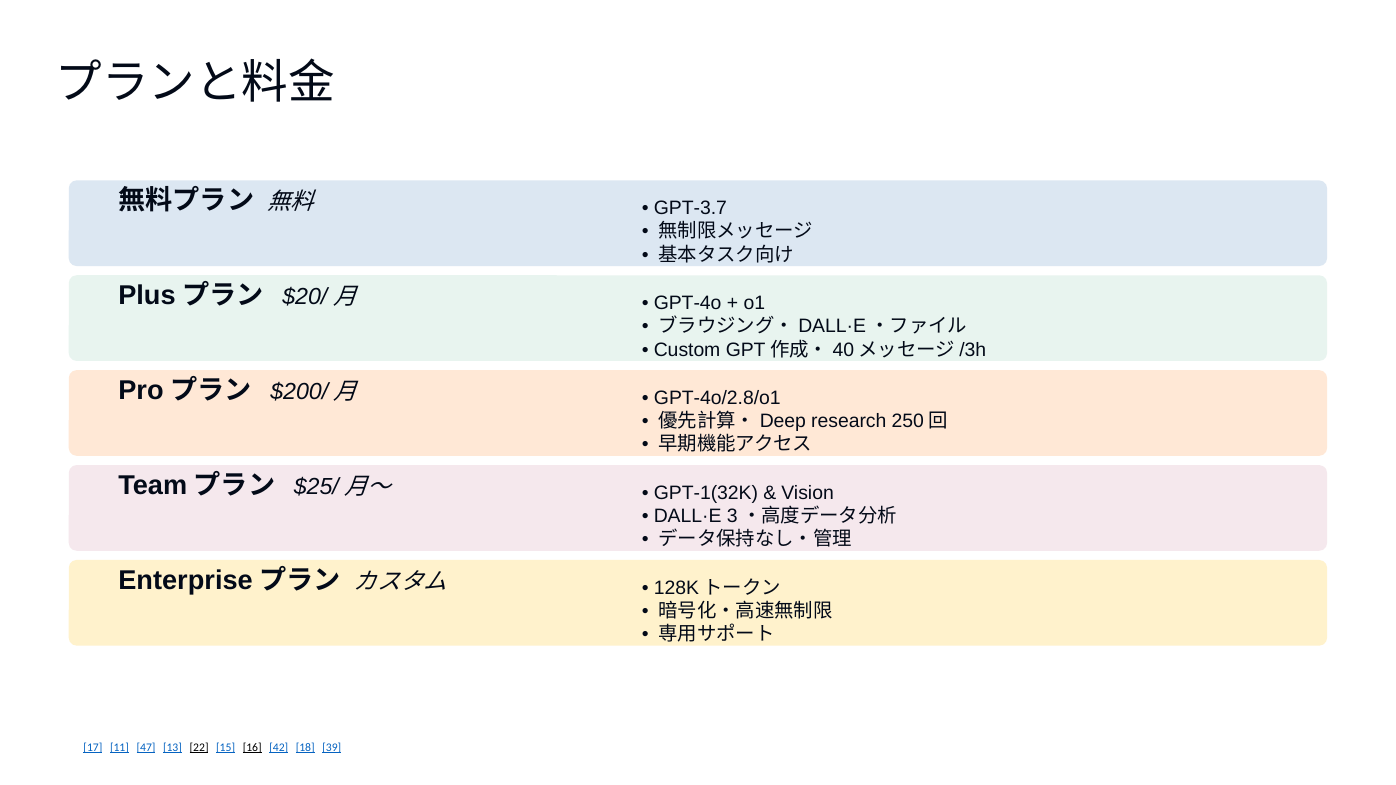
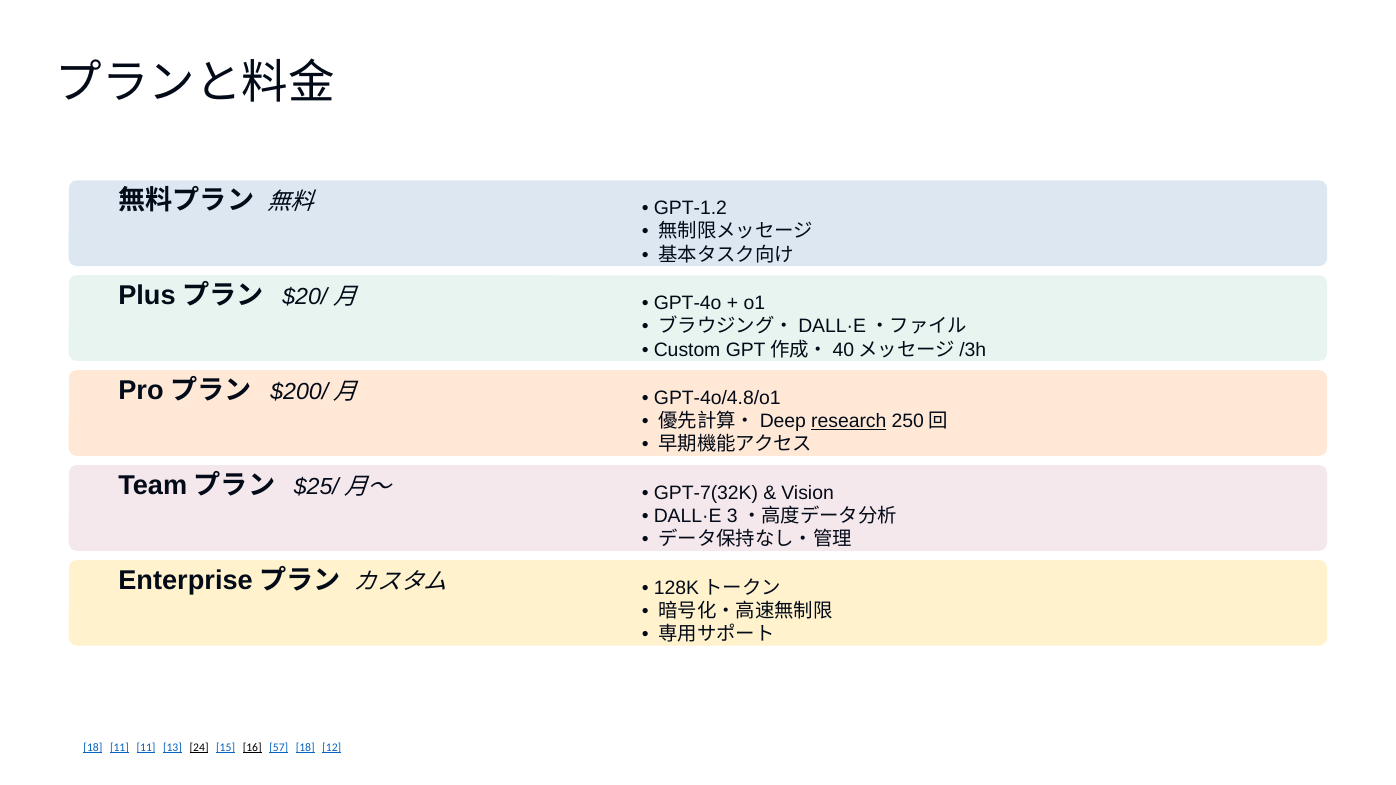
GPT‑3.7: GPT‑3.7 -> GPT‑1.2
GPT‑4o/2.8/o1: GPT‑4o/2.8/o1 -> GPT‑4o/4.8/o1
research underline: none -> present
GPT‑1(32K: GPT‑1(32K -> GPT‑7(32K
17 at (93, 748): 17 -> 18
11 47: 47 -> 11
22: 22 -> 24
42: 42 -> 57
39: 39 -> 12
